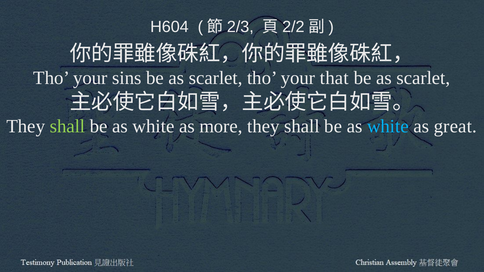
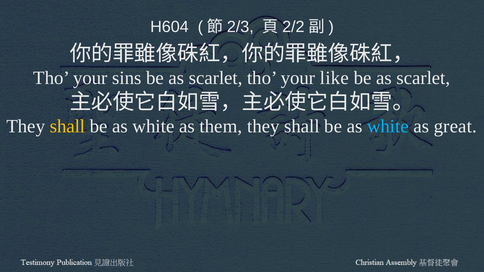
that: that -> like
shall at (67, 126) colour: light green -> yellow
more: more -> them
